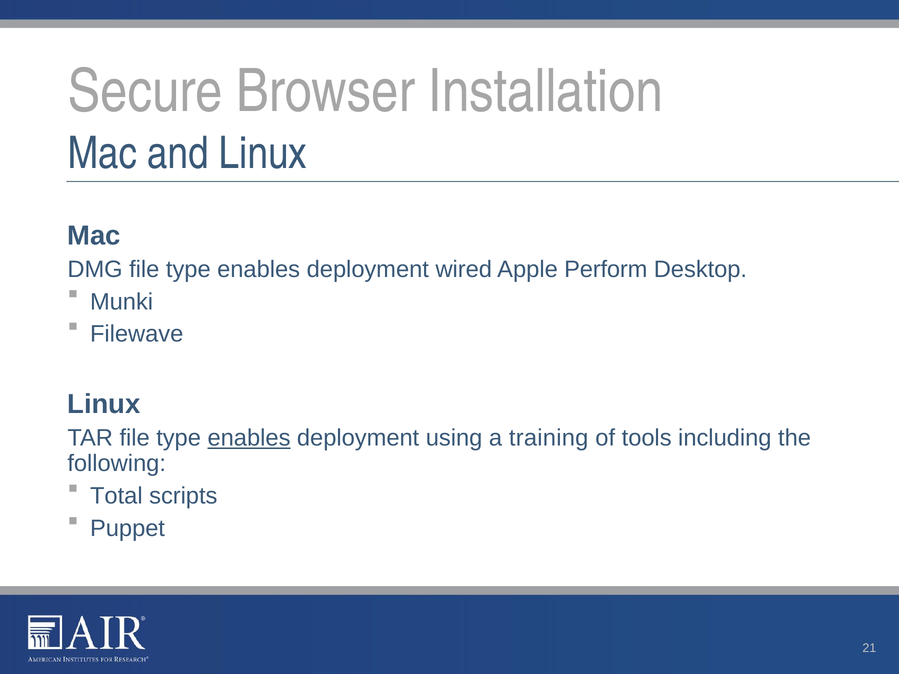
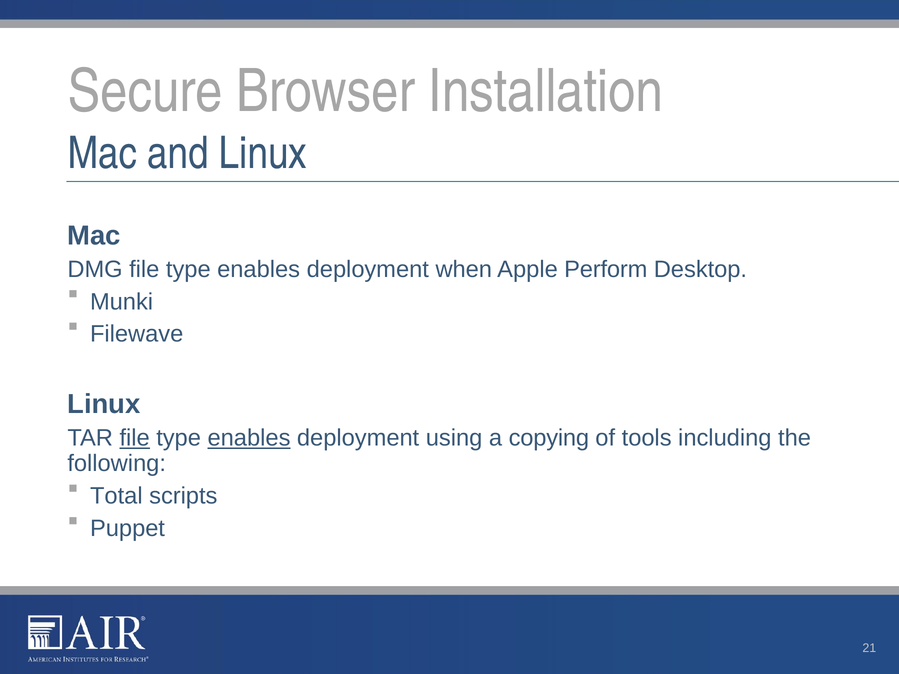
wired: wired -> when
file at (135, 438) underline: none -> present
training: training -> copying
